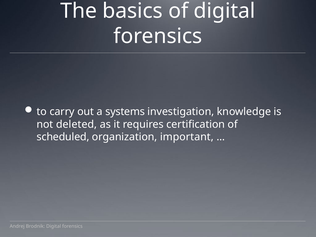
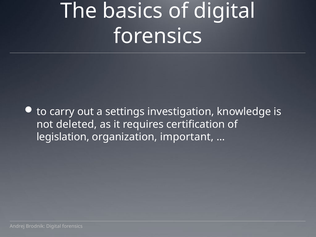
systems: systems -> settings
scheduled: scheduled -> legislation
